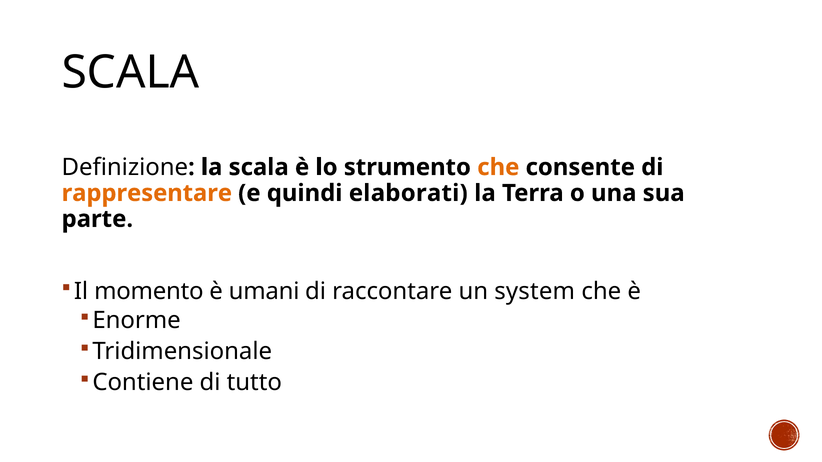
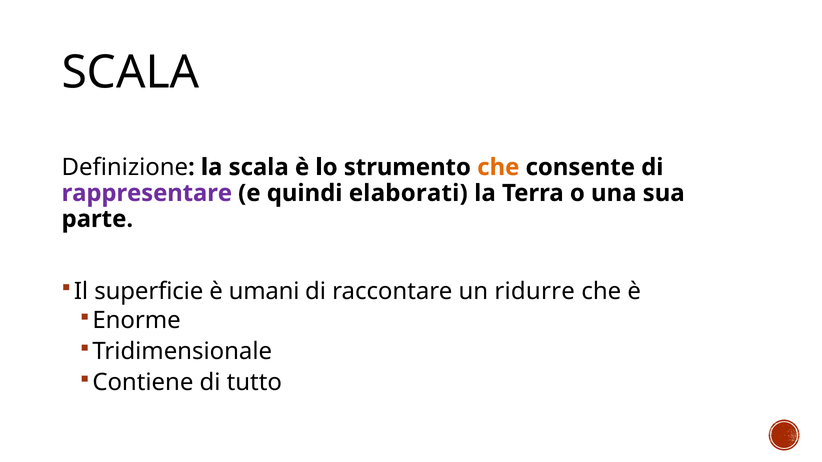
rappresentare colour: orange -> purple
momento: momento -> superficie
system: system -> ridurre
